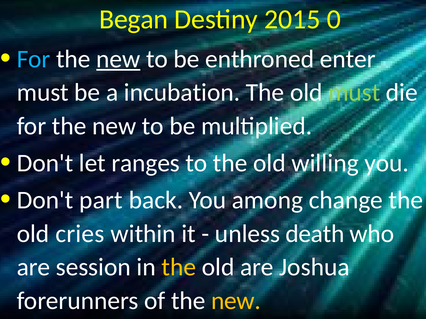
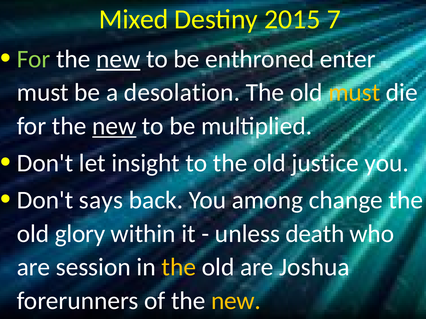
Began: Began -> Mixed
0: 0 -> 7
For at (34, 59) colour: light blue -> light green
incubation: incubation -> desolation
must at (354, 93) colour: light green -> yellow
new at (114, 126) underline: none -> present
ranges: ranges -> insight
willing: willing -> justice
part: part -> says
cries: cries -> glory
